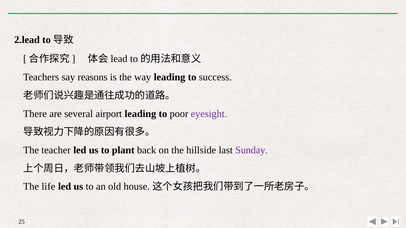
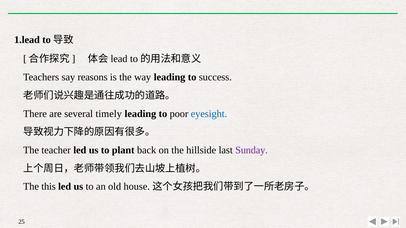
2.lead: 2.lead -> 1.lead
airport: airport -> timely
eyesight colour: purple -> blue
life: life -> this
